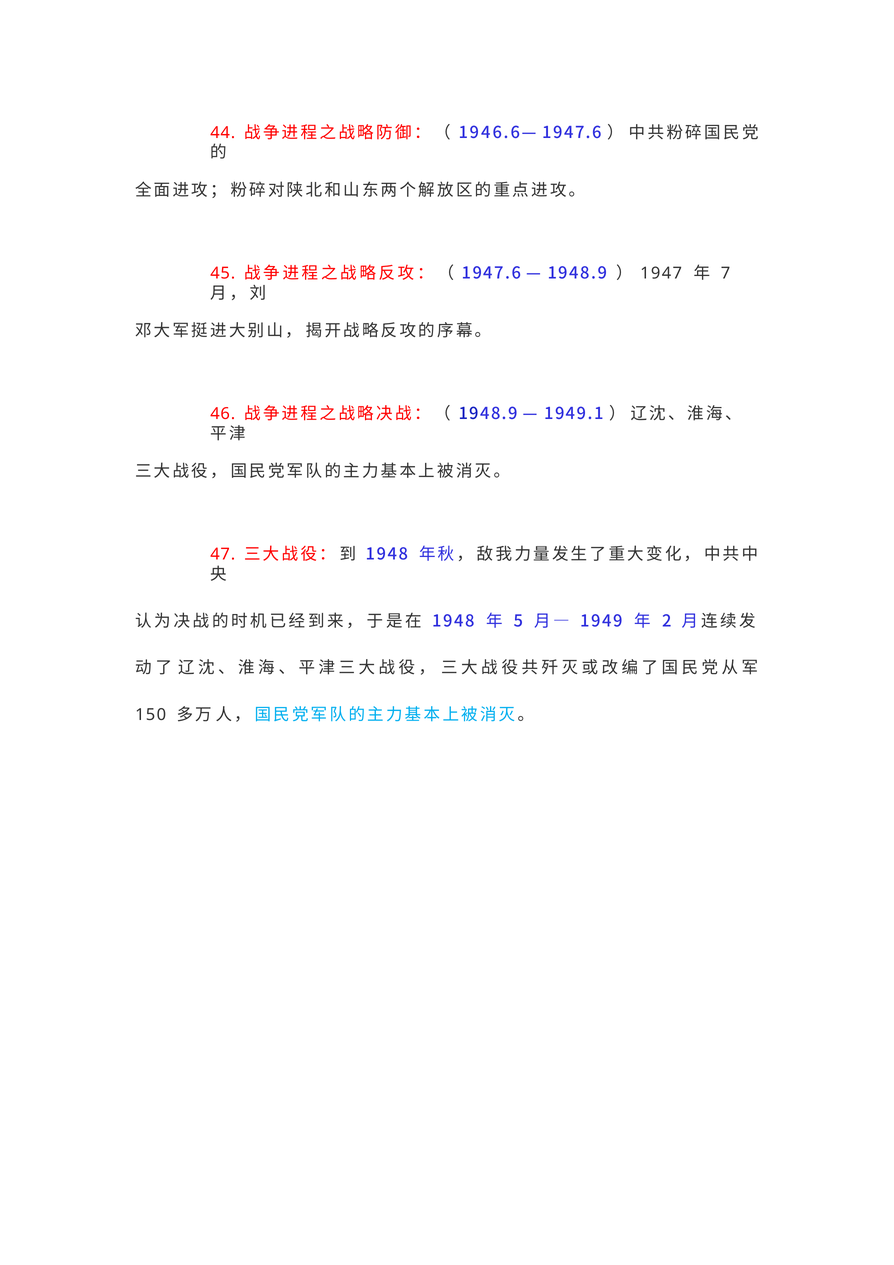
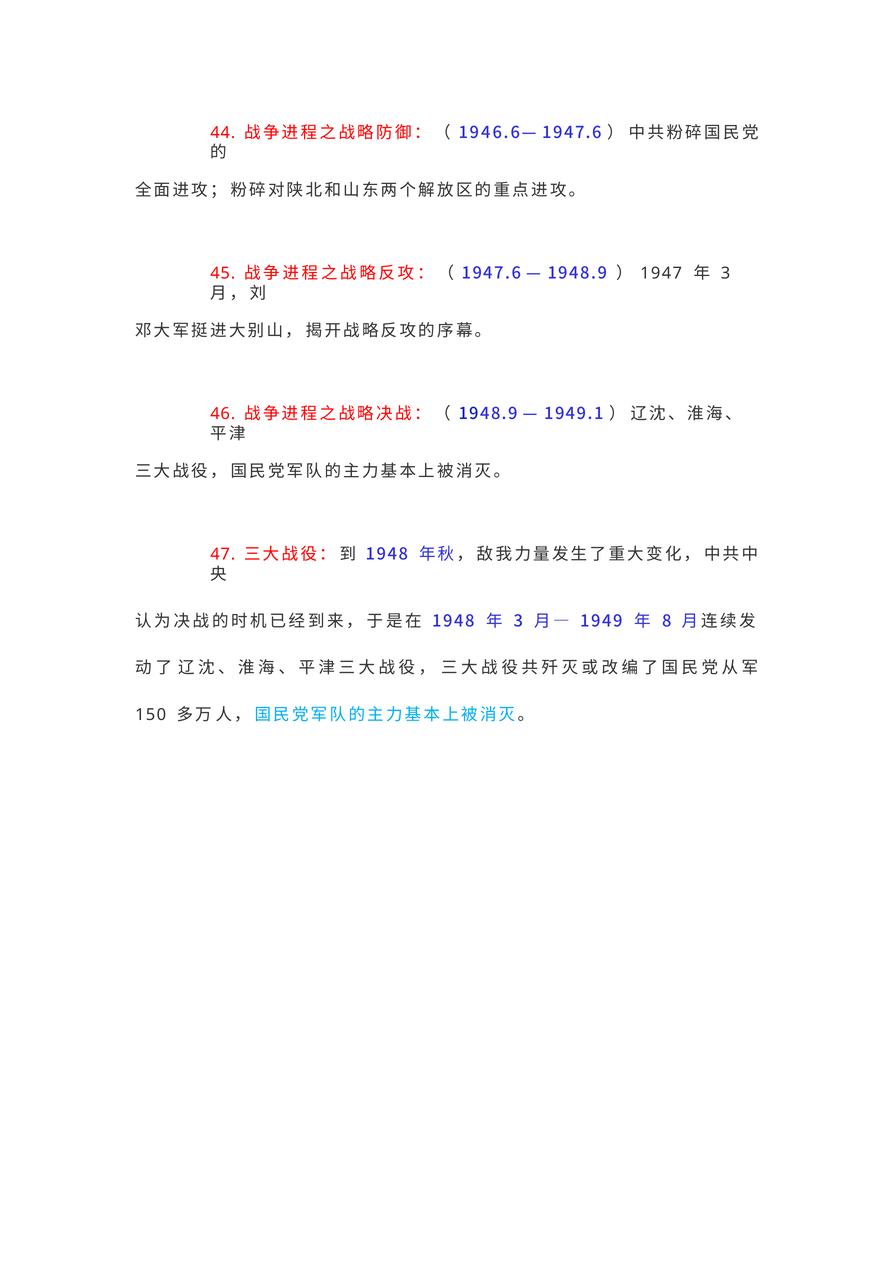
7 at (726, 273): 7 -> 3
5 at (519, 621): 5 -> 3
2: 2 -> 8
